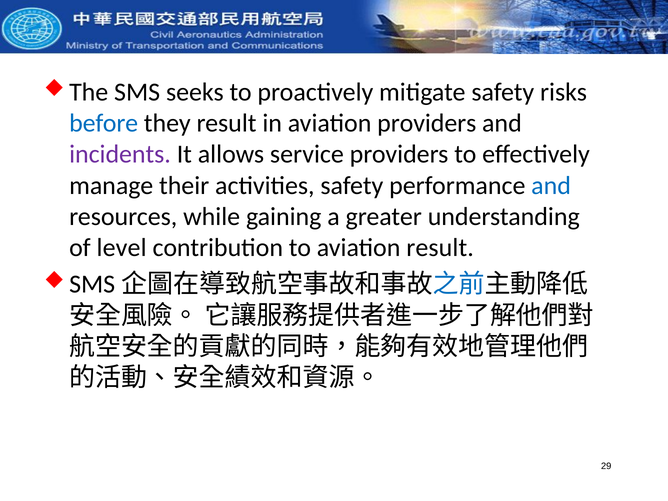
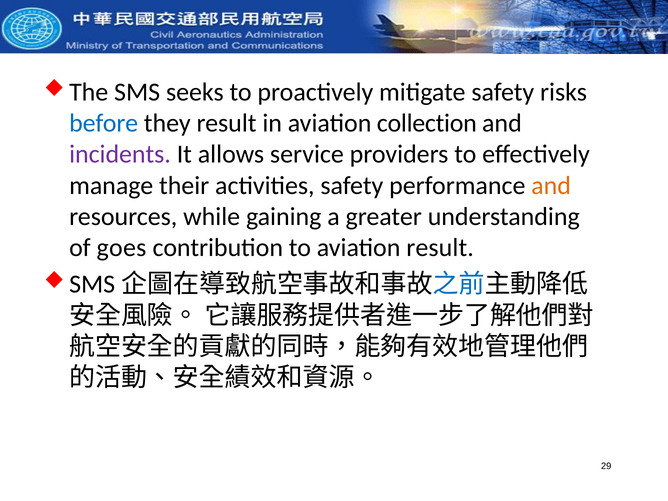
aviation providers: providers -> collection
and at (551, 186) colour: blue -> orange
level: level -> goes
